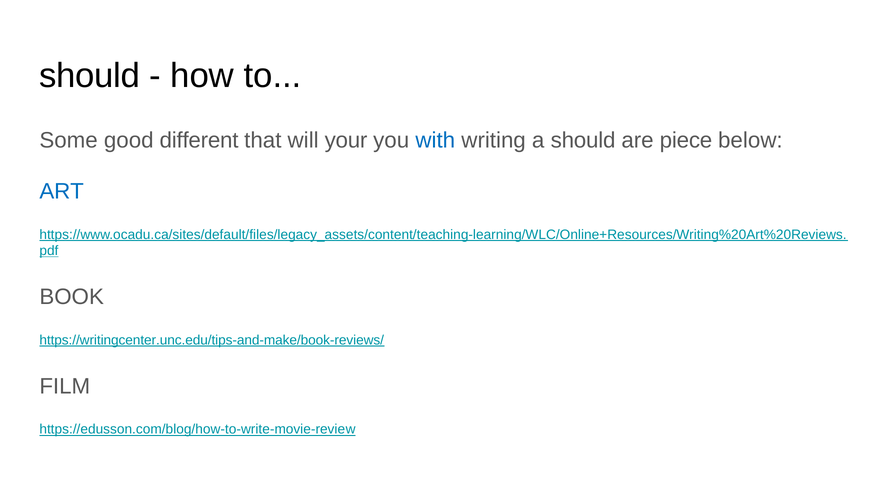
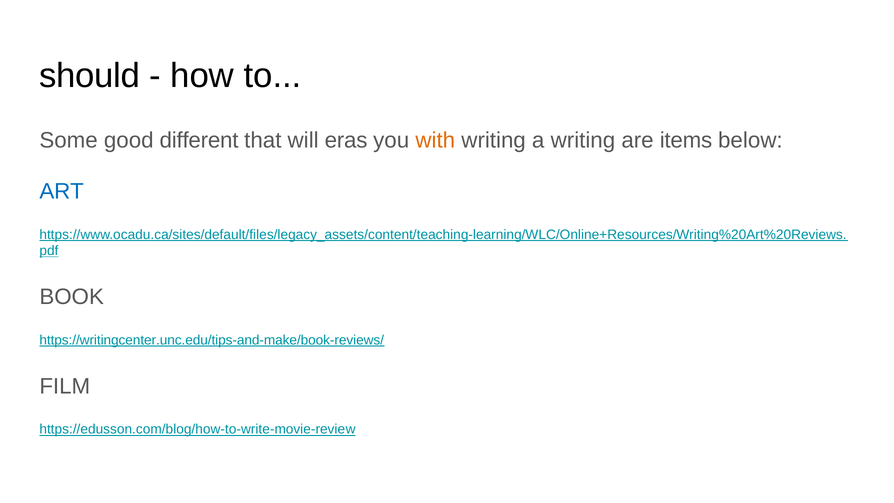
your: your -> eras
with colour: blue -> orange
a should: should -> writing
piece: piece -> items
